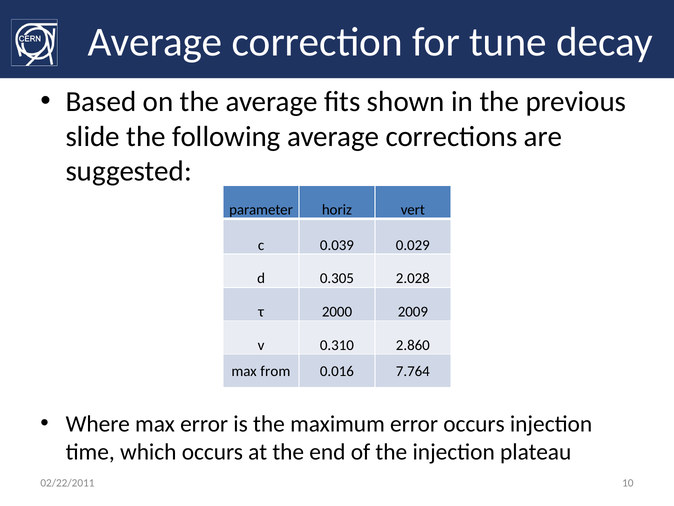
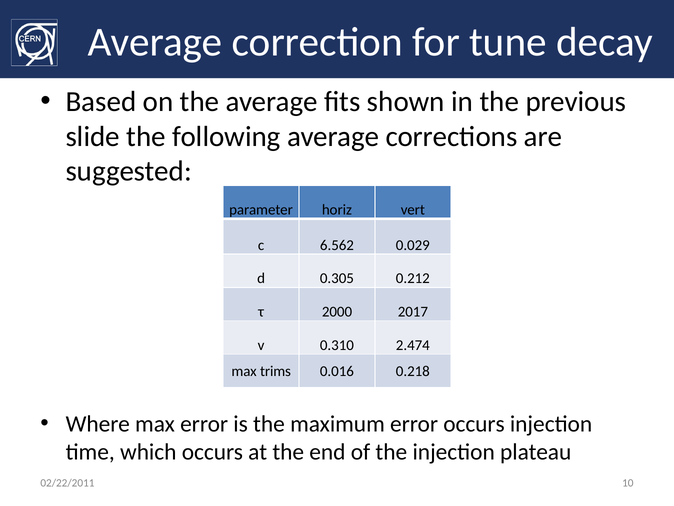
0.039: 0.039 -> 6.562
2.028: 2.028 -> 0.212
2009: 2009 -> 2017
2.860: 2.860 -> 2.474
from: from -> trims
7.764: 7.764 -> 0.218
